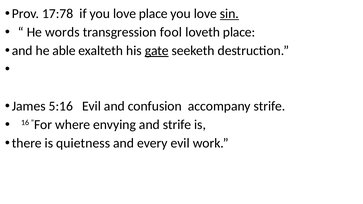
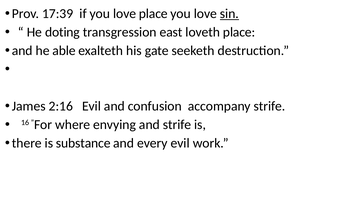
17:78: 17:78 -> 17:39
words: words -> doting
fool: fool -> east
gate underline: present -> none
5:16: 5:16 -> 2:16
quietness: quietness -> substance
